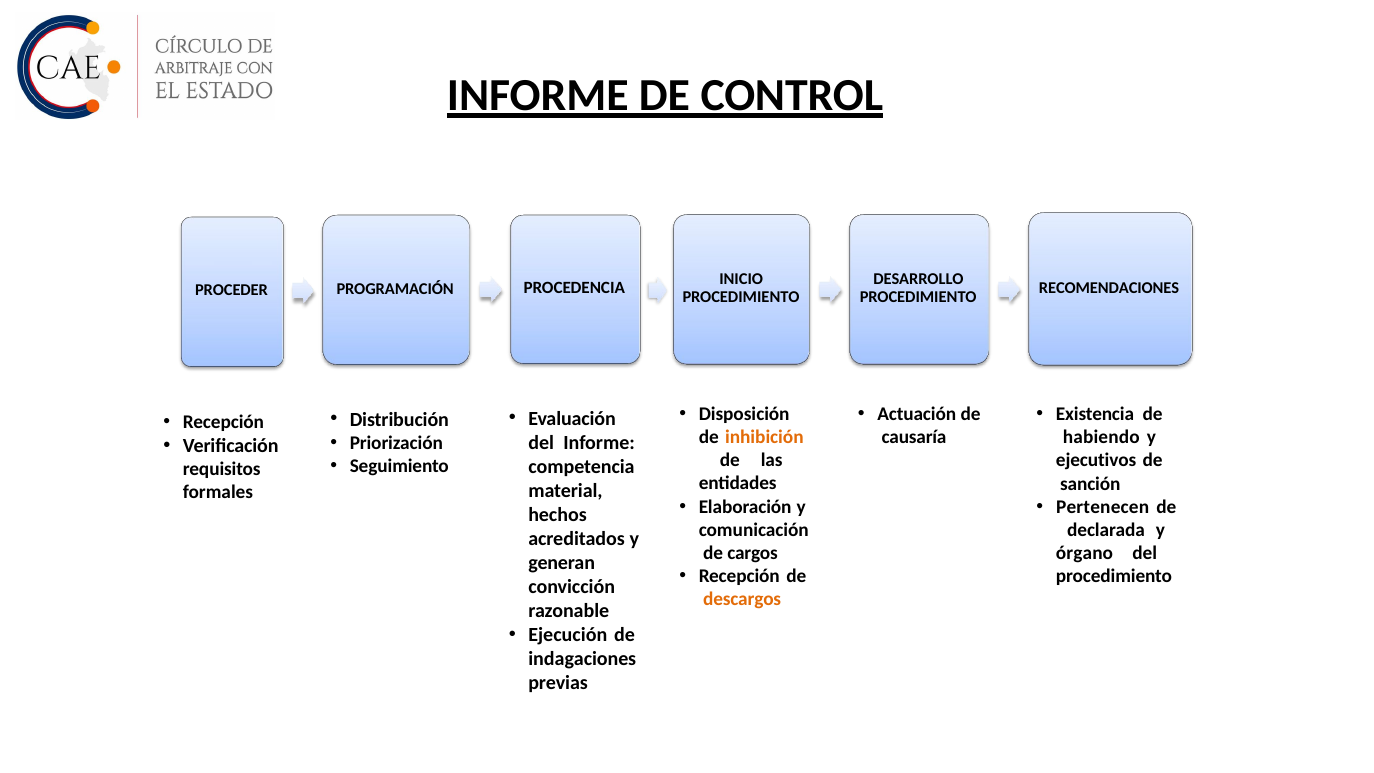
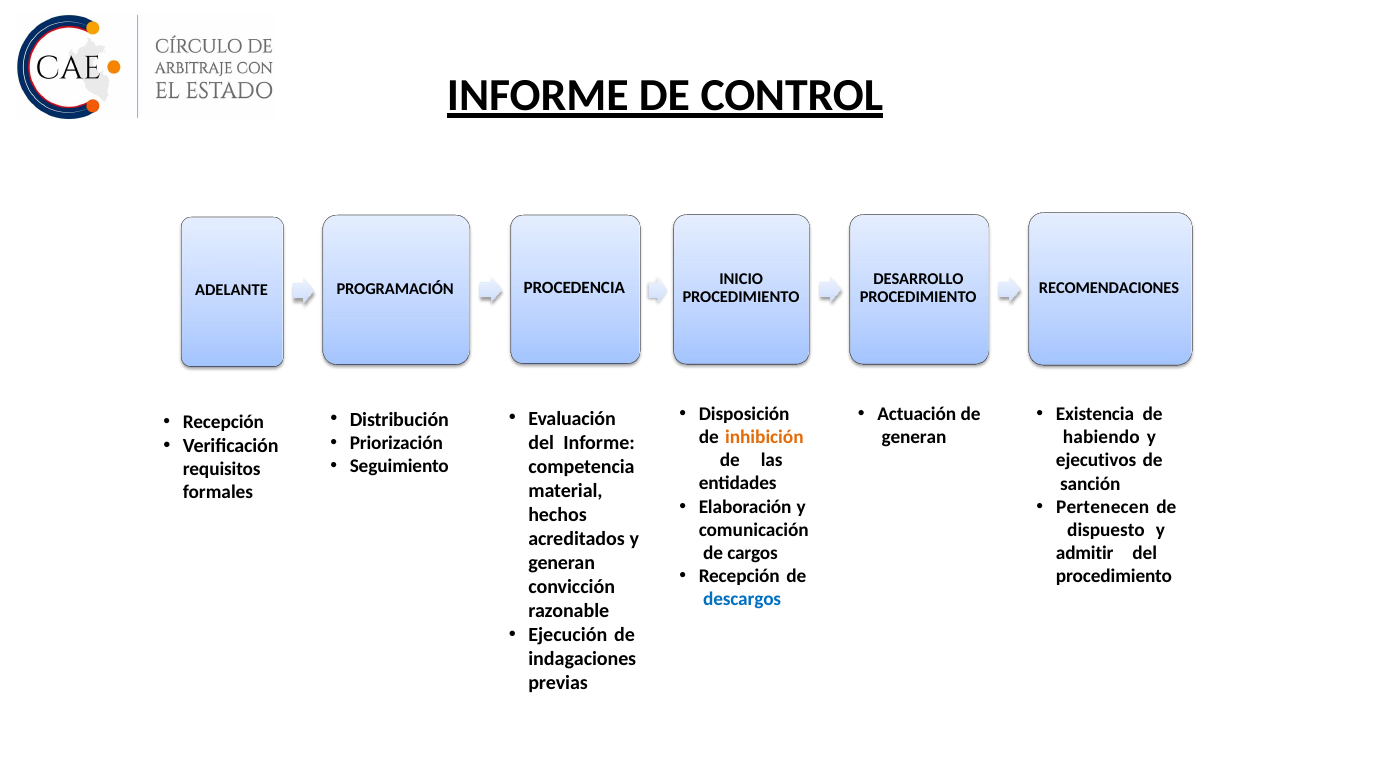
PROCEDER: PROCEDER -> ADELANTE
causaría at (914, 437): causaría -> generan
declarada: declarada -> dispuesto
órgano: órgano -> admitir
descargos colour: orange -> blue
